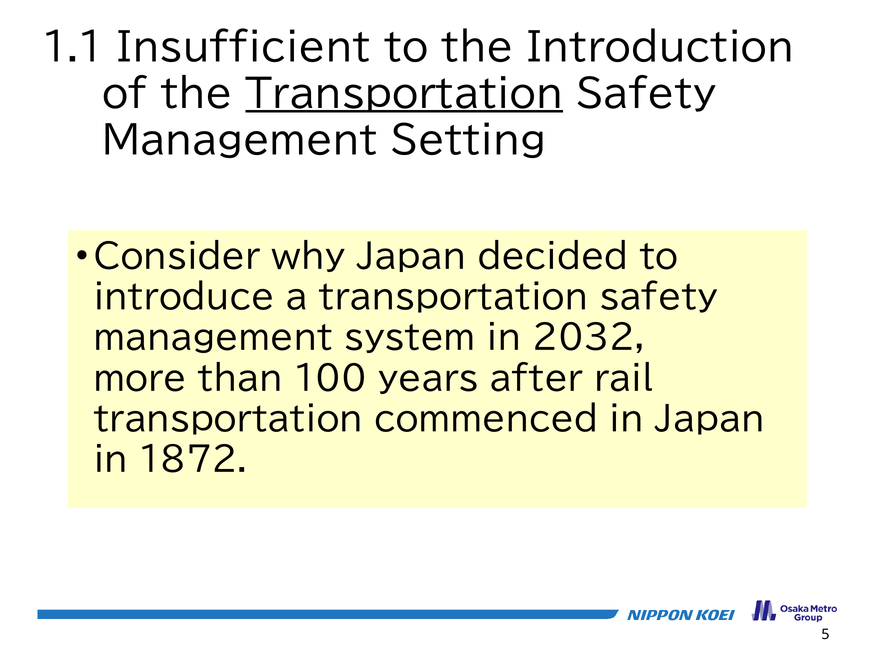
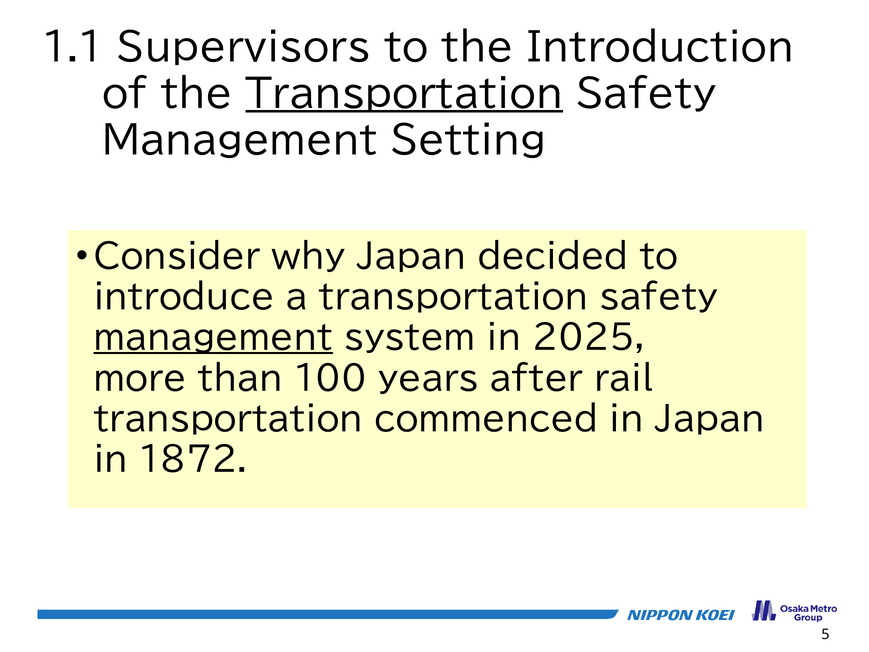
Insufficient: Insufficient -> Supervisors
management at (213, 338) underline: none -> present
2032: 2032 -> 2025
